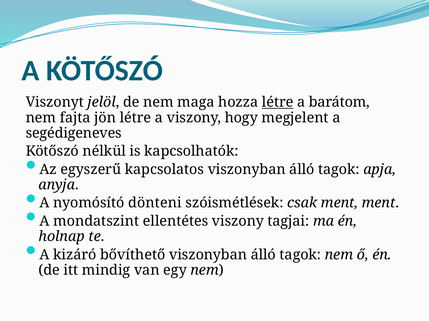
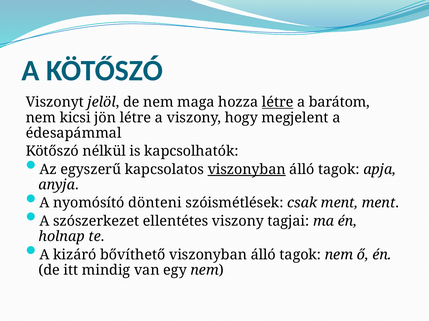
fajta: fajta -> kicsi
segédigeneves: segédigeneves -> édesapámmal
viszonyban at (247, 170) underline: none -> present
mondatszint: mondatszint -> szószerkezet
